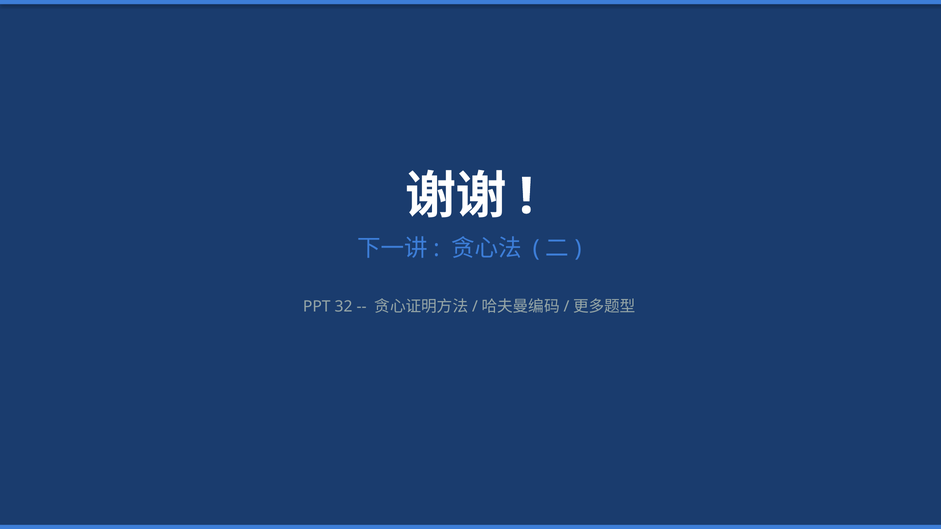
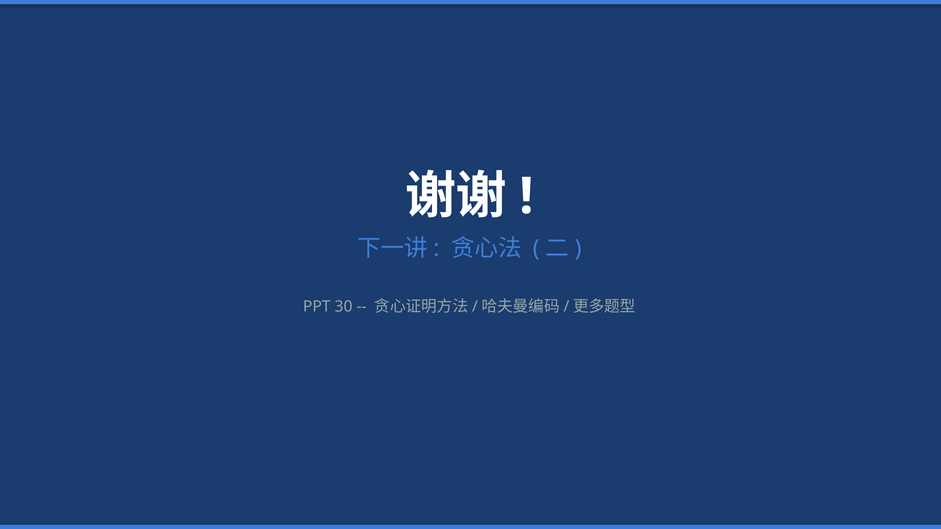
32: 32 -> 30
